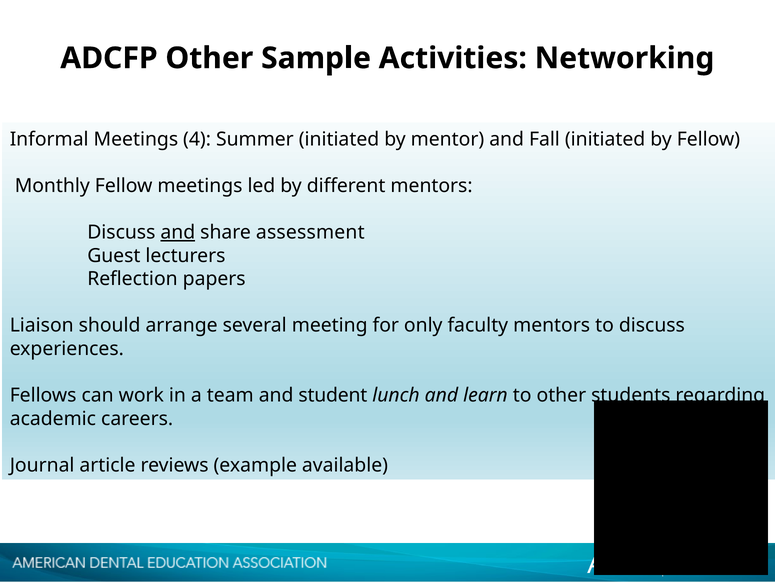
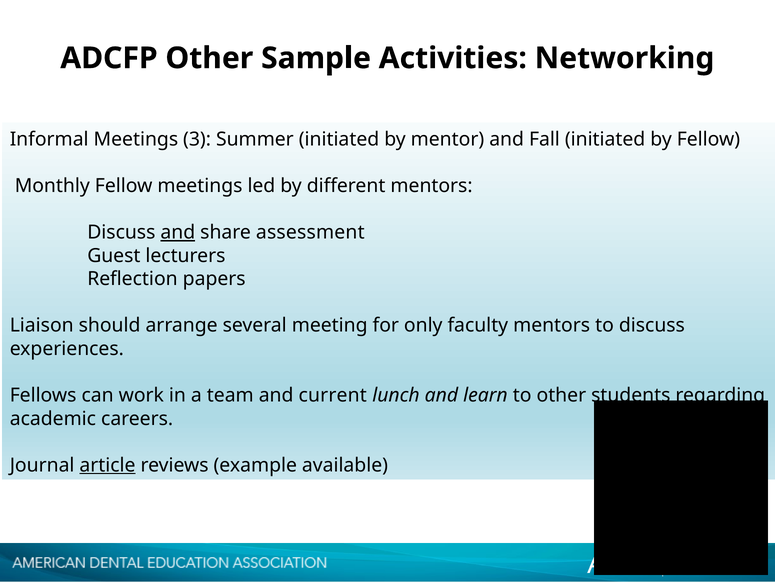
4: 4 -> 3
student: student -> current
article underline: none -> present
